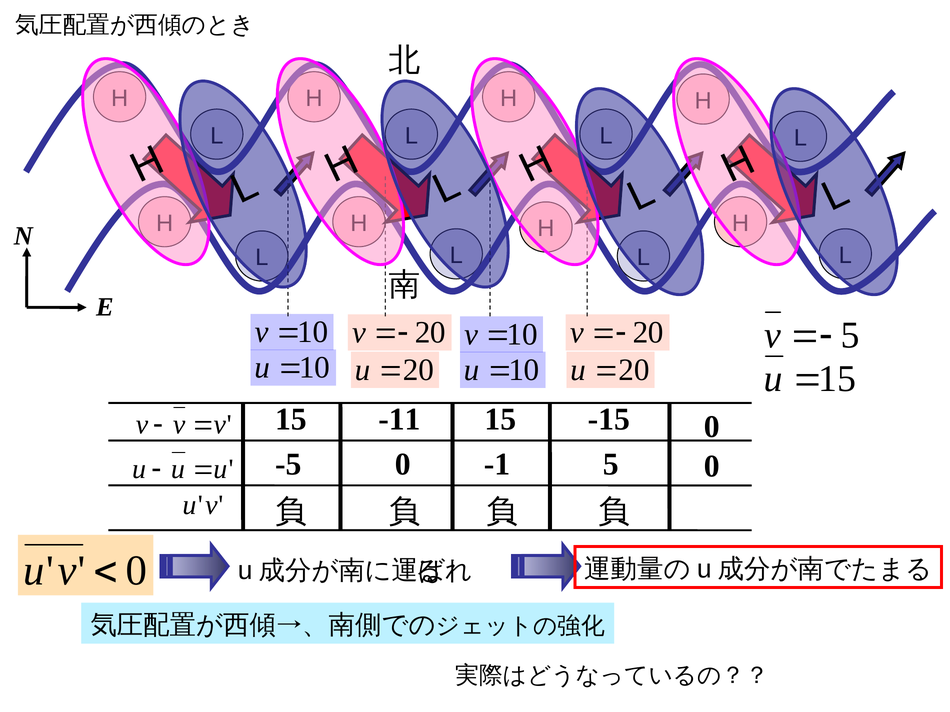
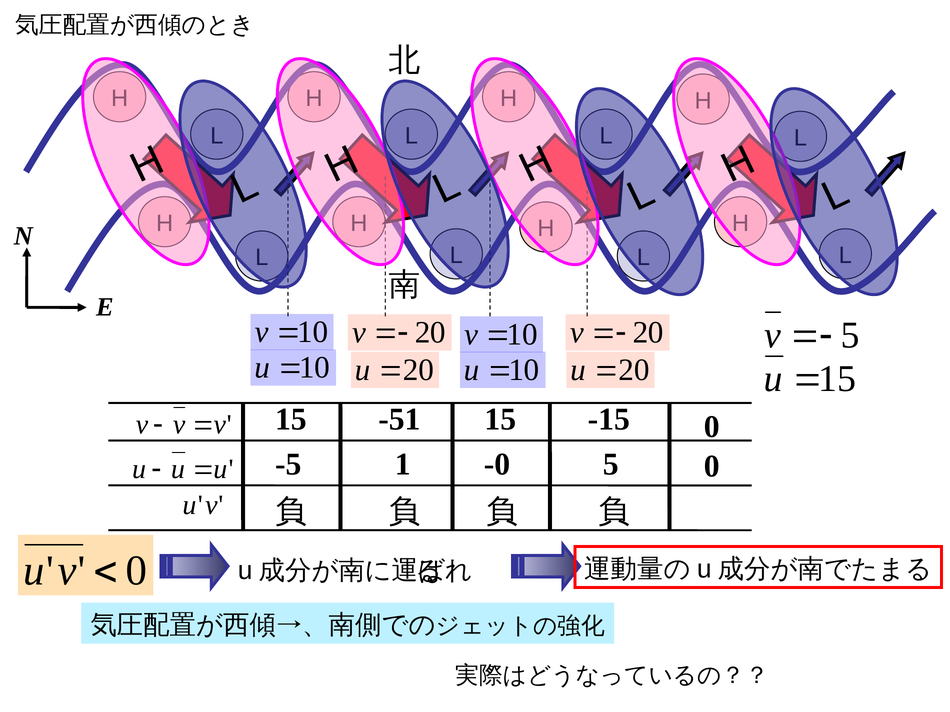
-11: -11 -> -51
-5 0: 0 -> 1
-1: -1 -> -0
